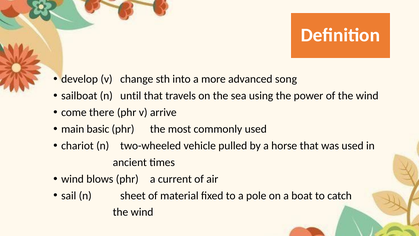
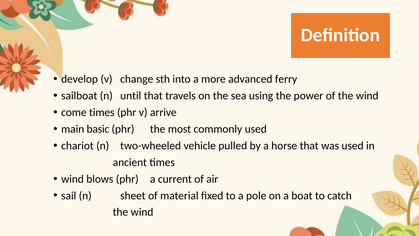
song: song -> ferry
come there: there -> times
